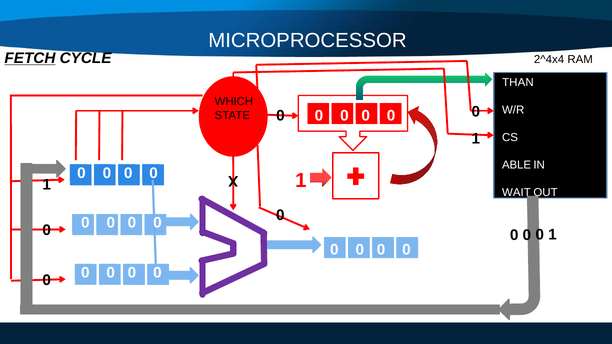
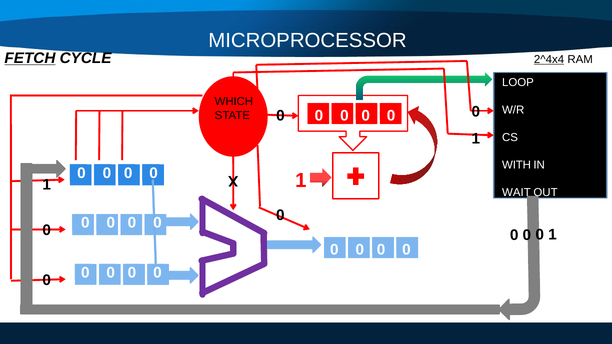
2^4x4 underline: none -> present
THAN: THAN -> LOOP
ABLE: ABLE -> WITH
